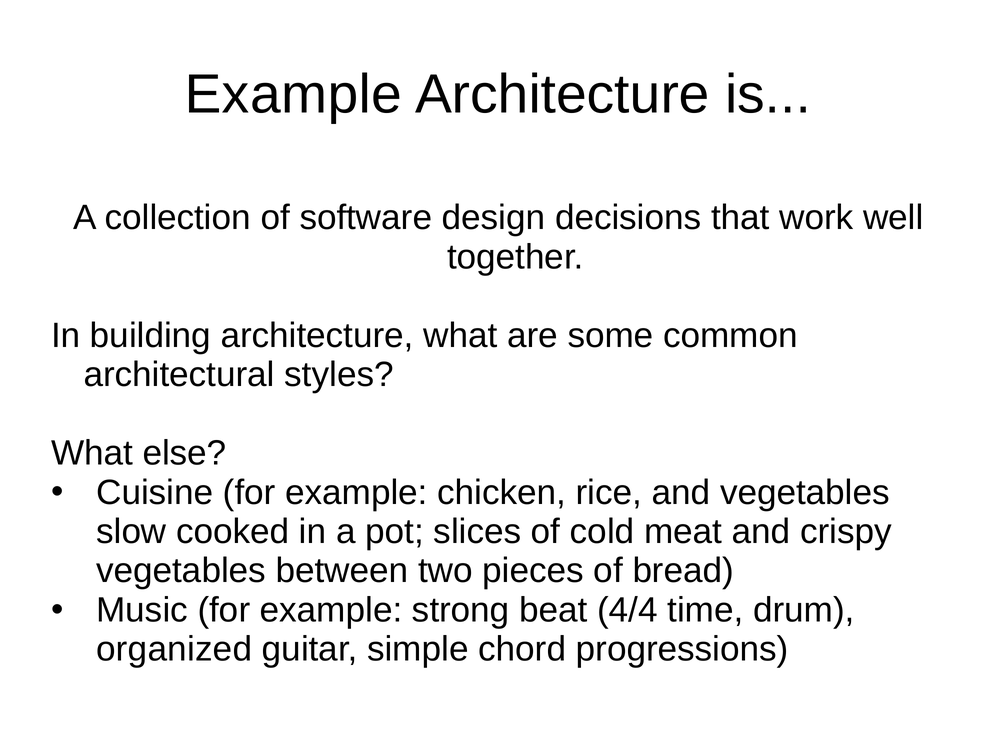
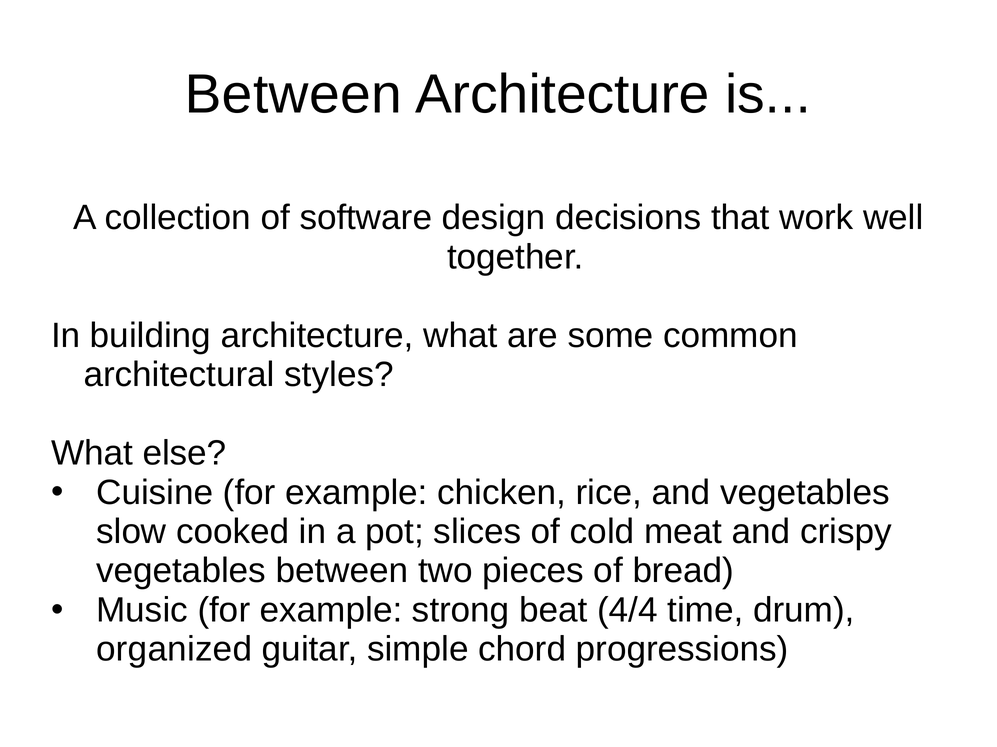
Example at (293, 94): Example -> Between
